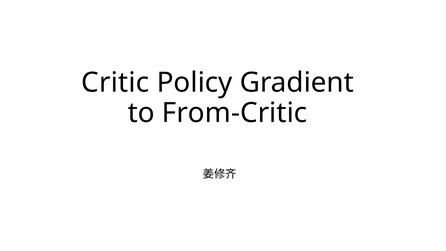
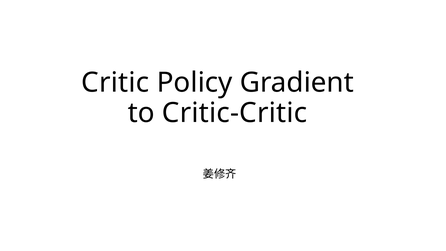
From-Critic: From-Critic -> Critic-Critic
